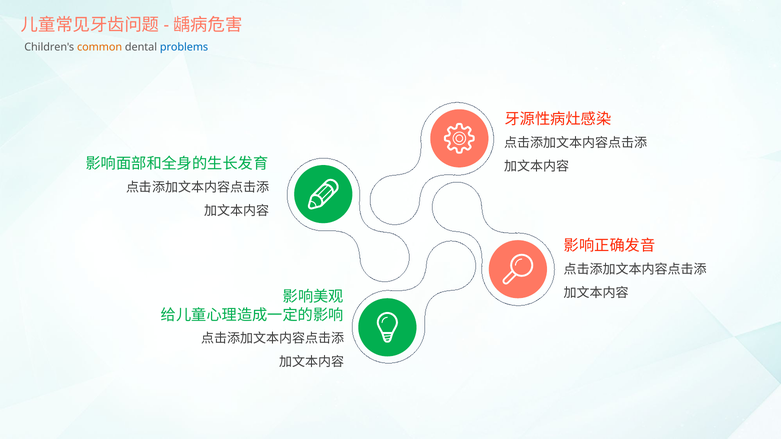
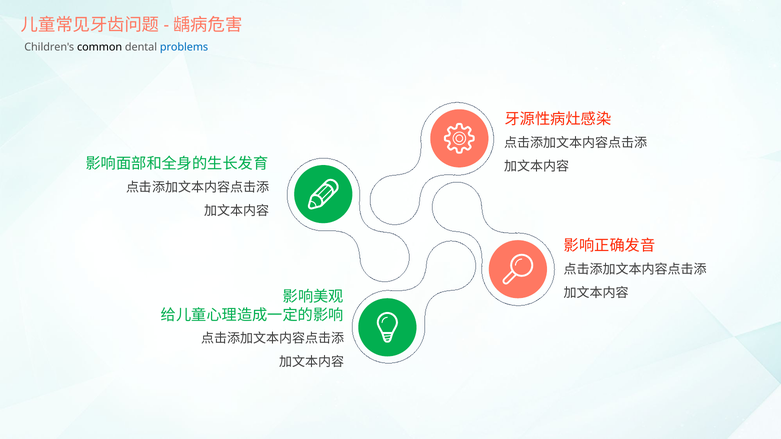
common colour: orange -> black
